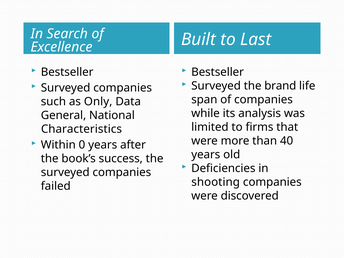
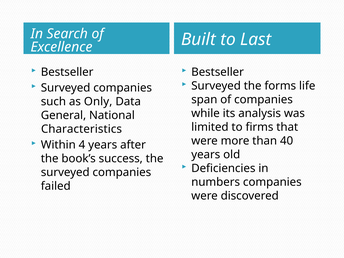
brand: brand -> forms
0: 0 -> 4
shooting: shooting -> numbers
